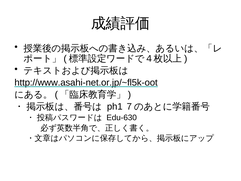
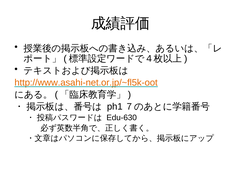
http://www.asahi-net.or.jp/~fl5k-oot colour: black -> orange
